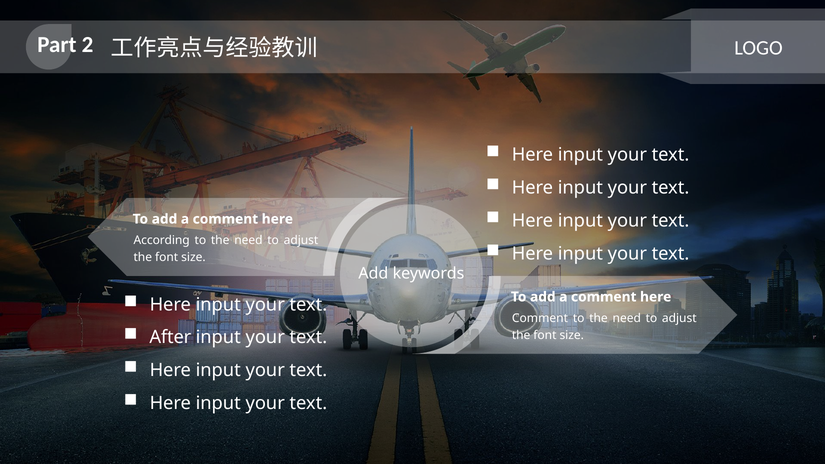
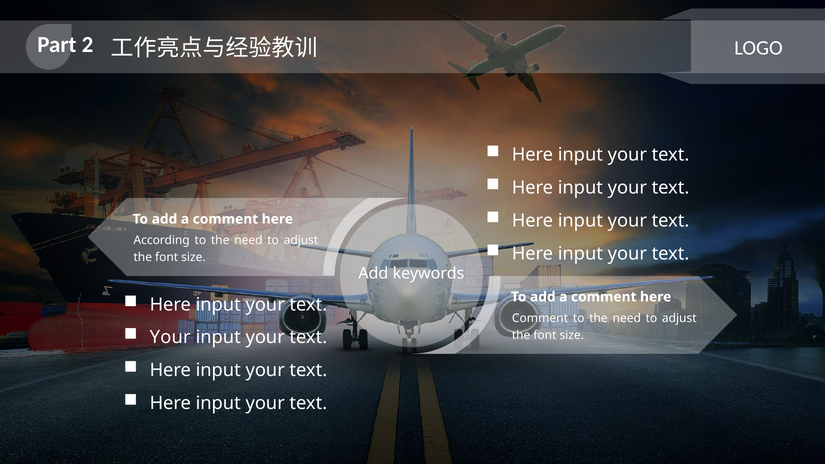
After at (170, 337): After -> Your
